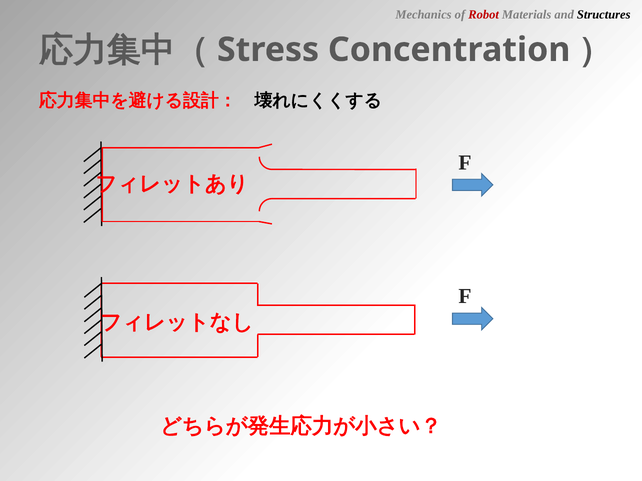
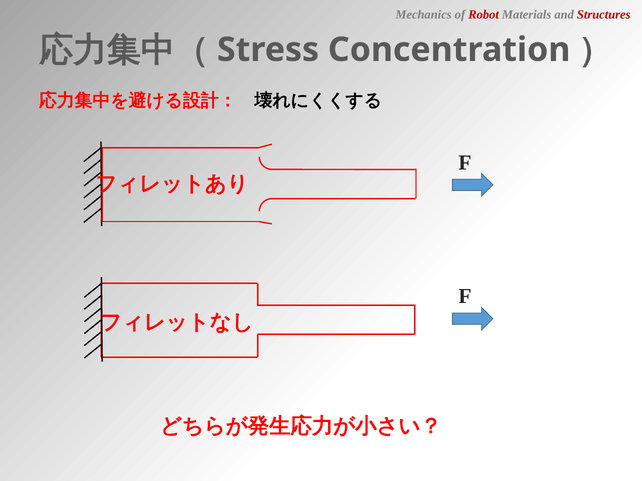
Structures colour: black -> red
